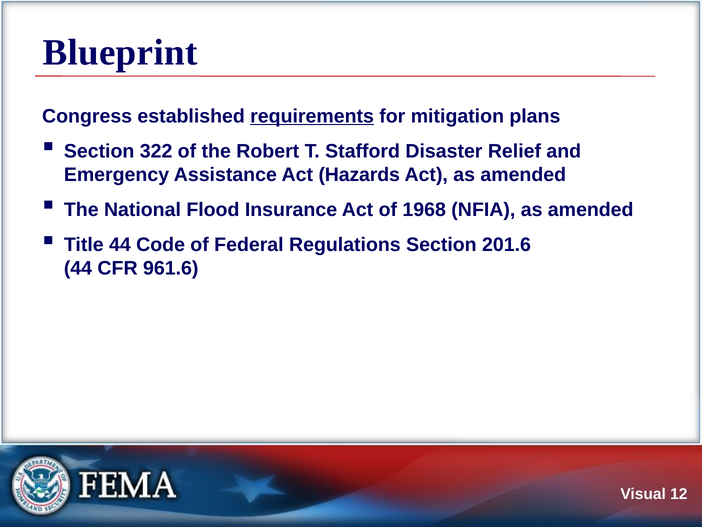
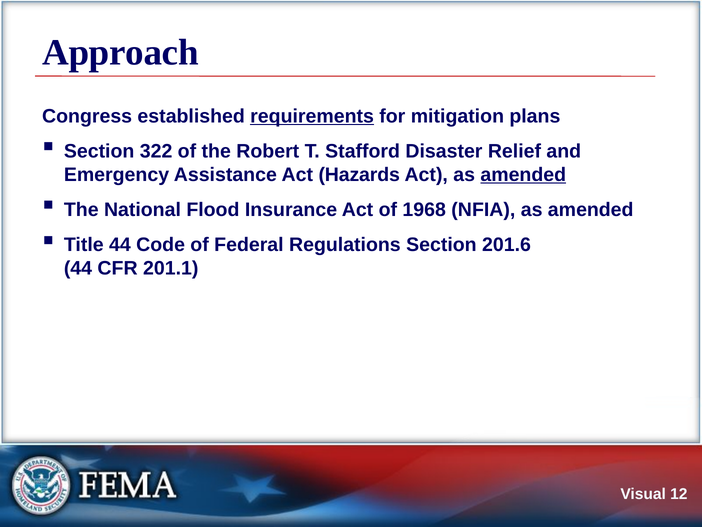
Blueprint: Blueprint -> Approach
amended at (523, 175) underline: none -> present
961.6: 961.6 -> 201.1
